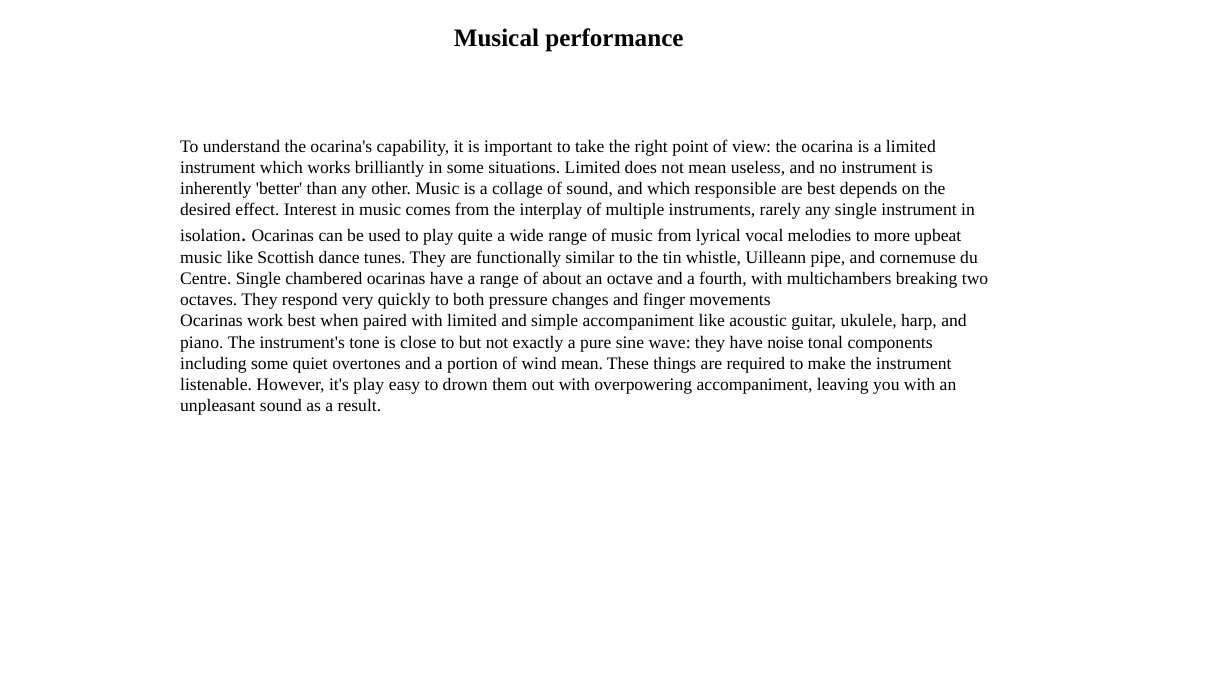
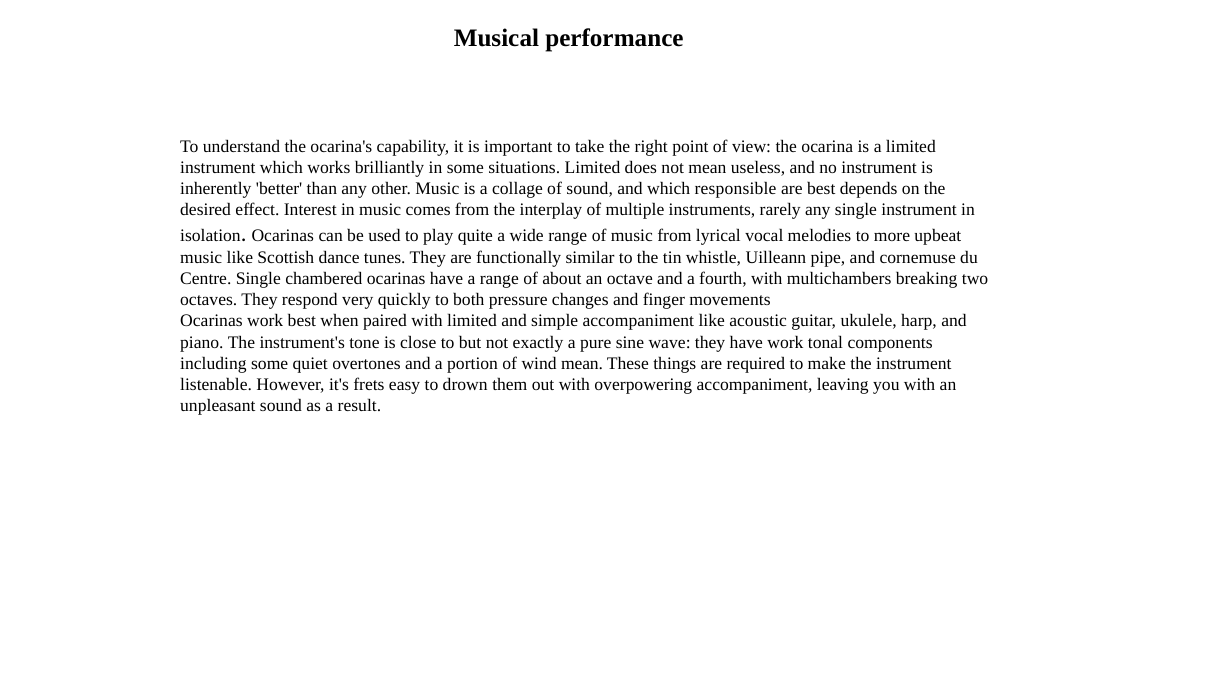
have noise: noise -> work
it's play: play -> frets
